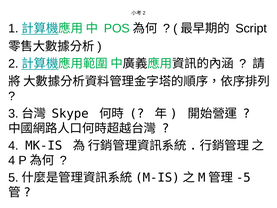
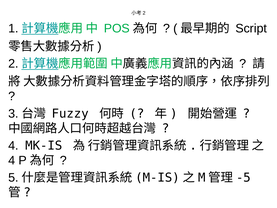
Skype: Skype -> Fuzzy
